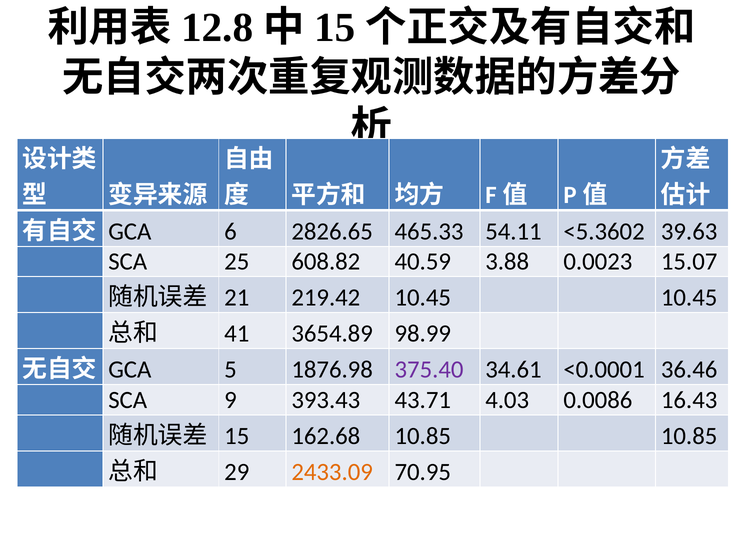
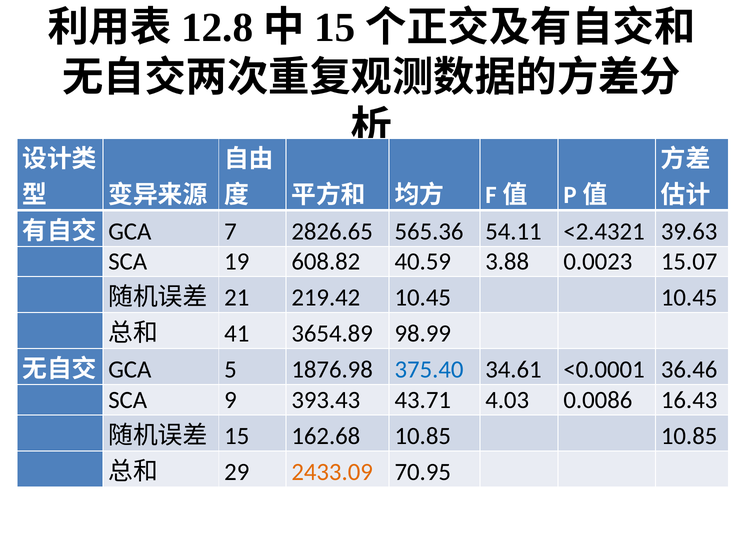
6: 6 -> 7
465.33: 465.33 -> 565.36
<5.3602: <5.3602 -> <2.4321
25: 25 -> 19
375.40 colour: purple -> blue
